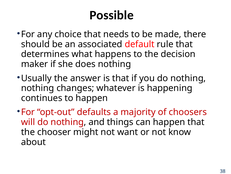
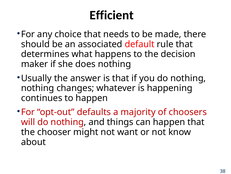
Possible: Possible -> Efficient
